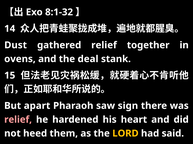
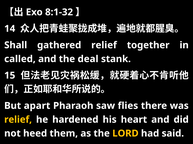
Dust: Dust -> Shall
ovens: ovens -> called
sign: sign -> flies
relief at (18, 120) colour: pink -> yellow
